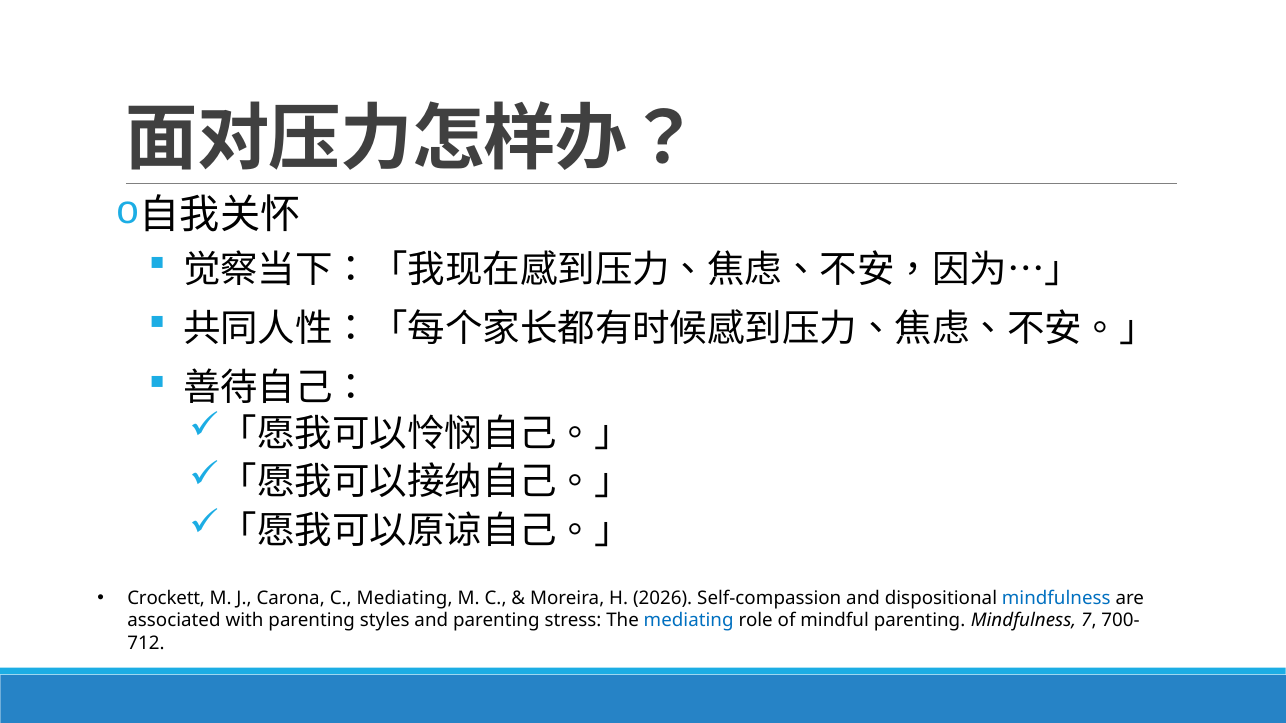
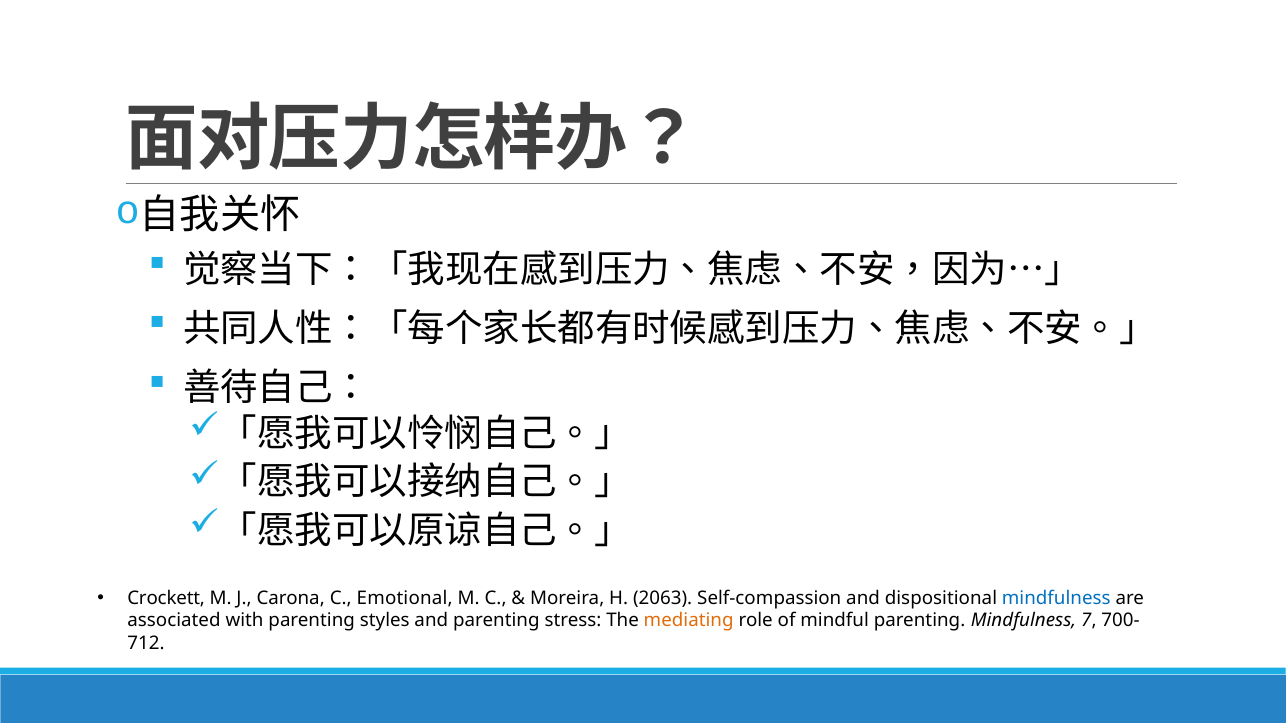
C Mediating: Mediating -> Emotional
2026: 2026 -> 2063
mediating at (689, 621) colour: blue -> orange
